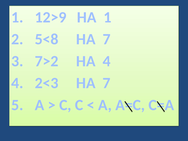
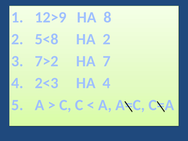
НА 1: 1 -> 8
5<8 НА 7: 7 -> 2
НА 4: 4 -> 7
2<3 НА 7: 7 -> 4
